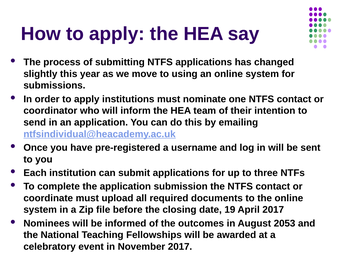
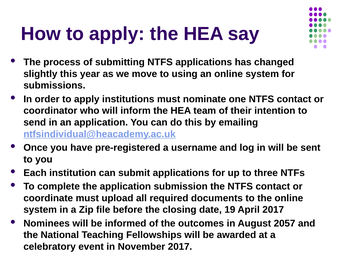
2053: 2053 -> 2057
